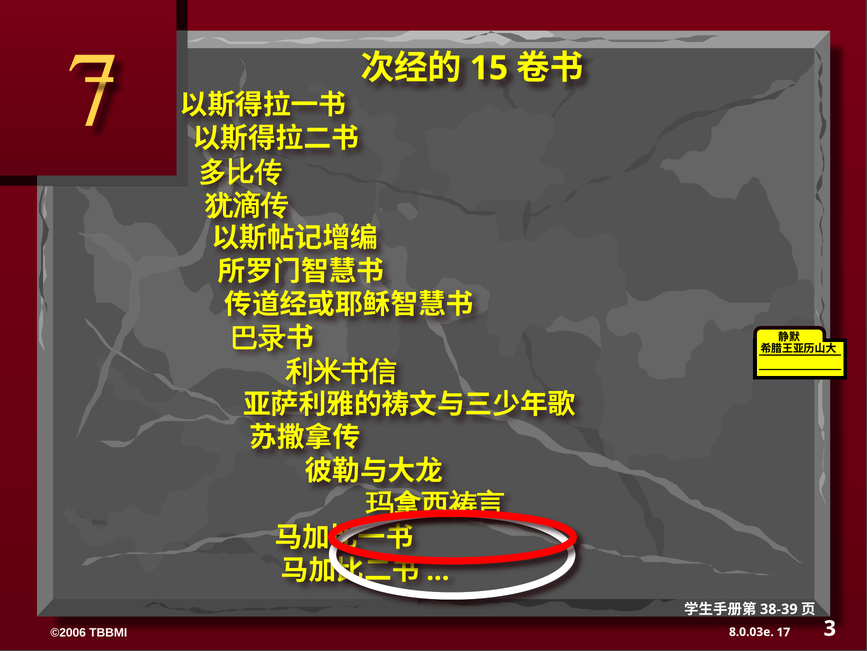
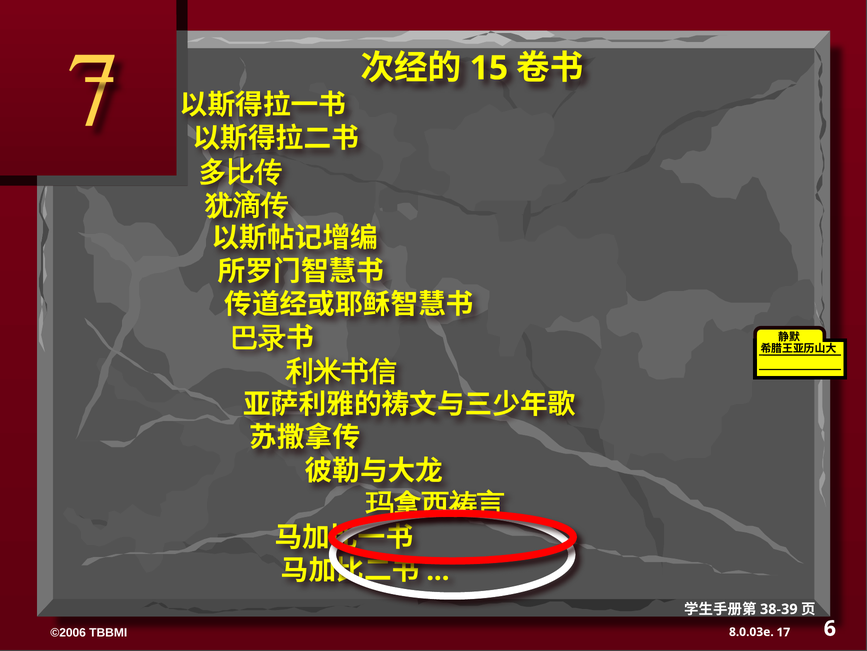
3: 3 -> 6
